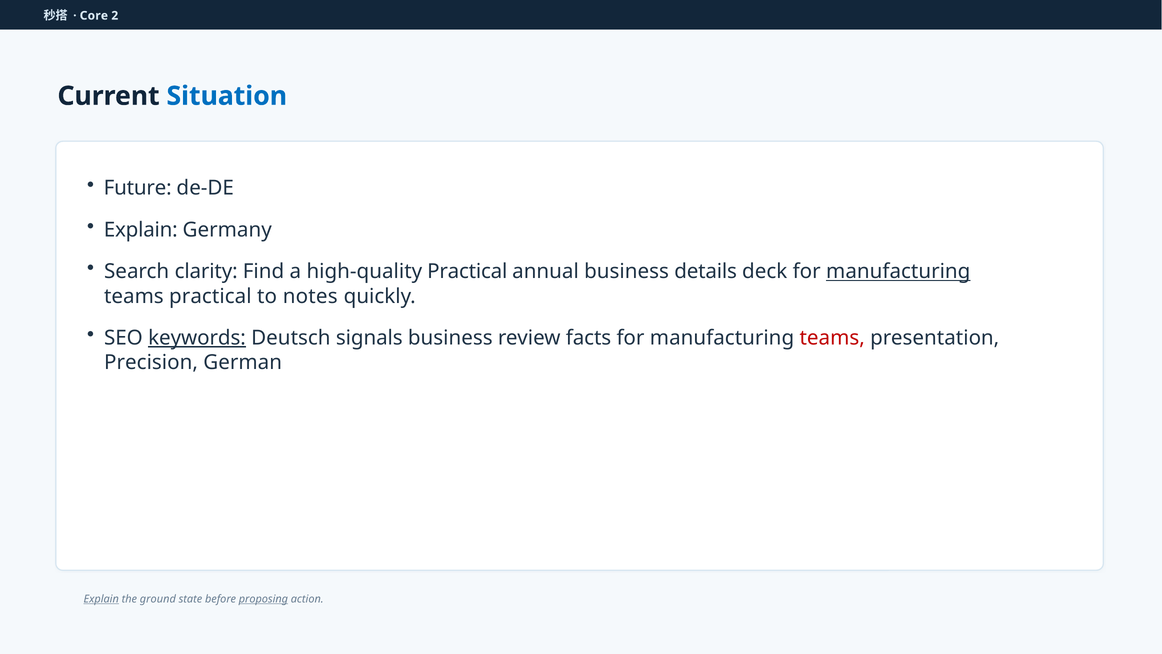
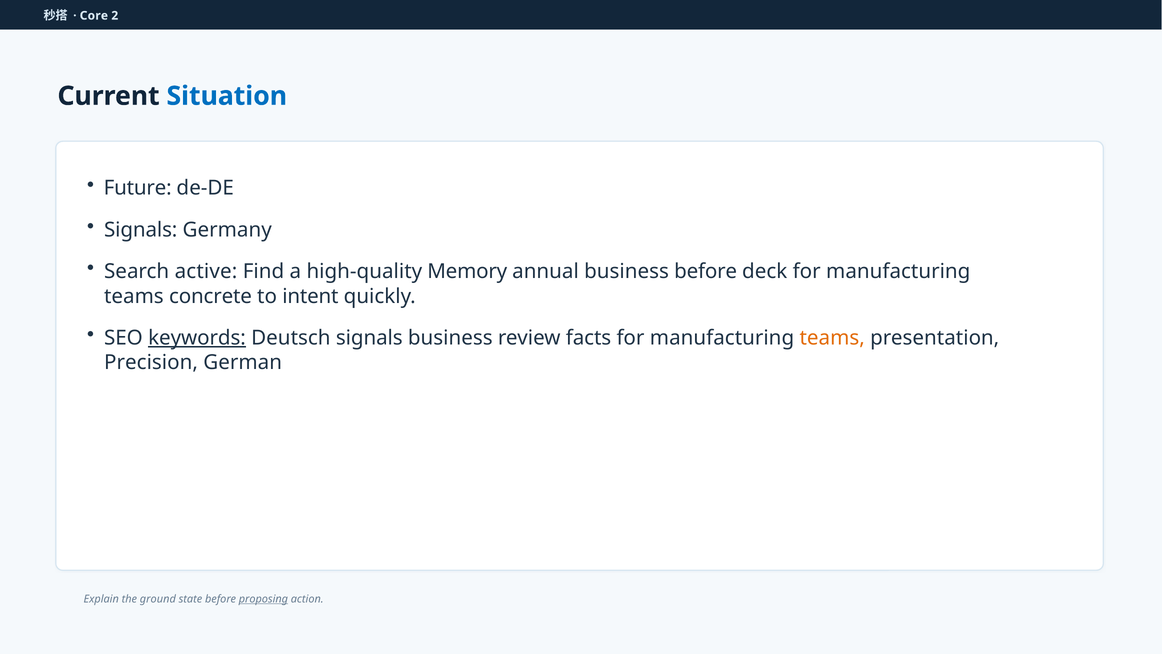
Explain at (141, 230): Explain -> Signals
clarity: clarity -> active
high-quality Practical: Practical -> Memory
business details: details -> before
manufacturing at (898, 271) underline: present -> none
teams practical: practical -> concrete
notes: notes -> intent
teams at (832, 338) colour: red -> orange
Explain at (101, 599) underline: present -> none
